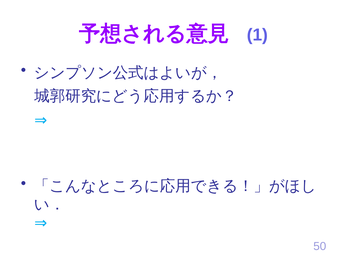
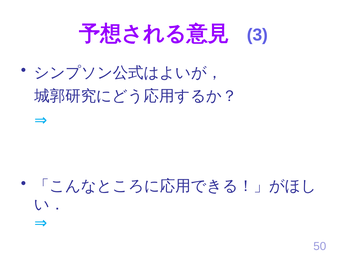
1: 1 -> 3
